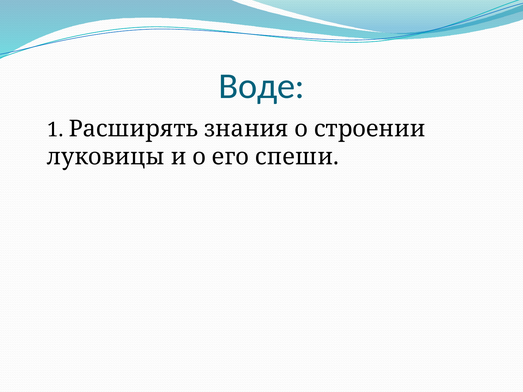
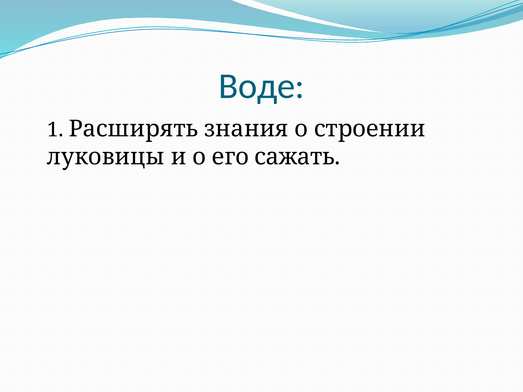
спеши: спеши -> сажать
